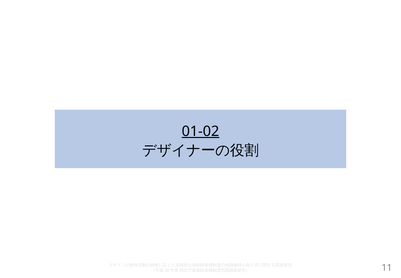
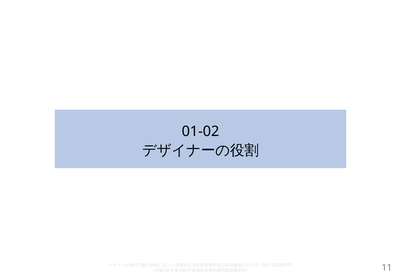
01-02 underline: present -> none
